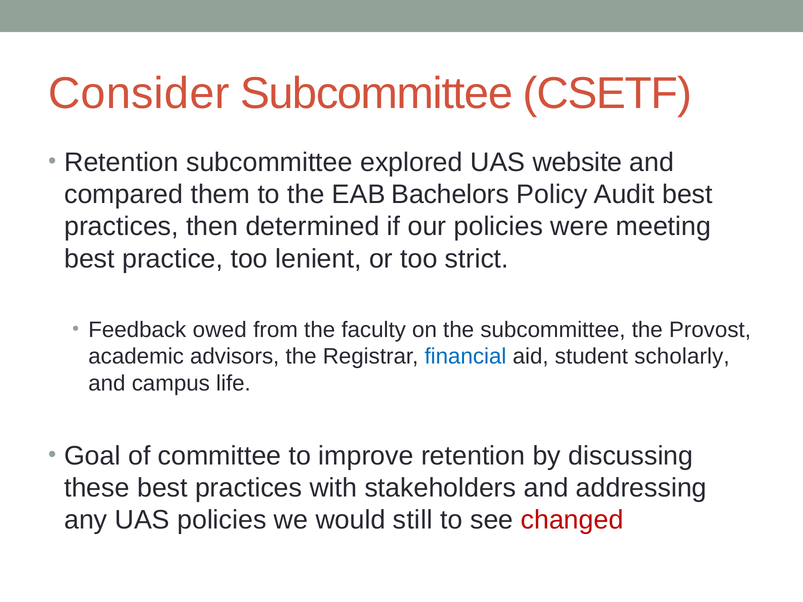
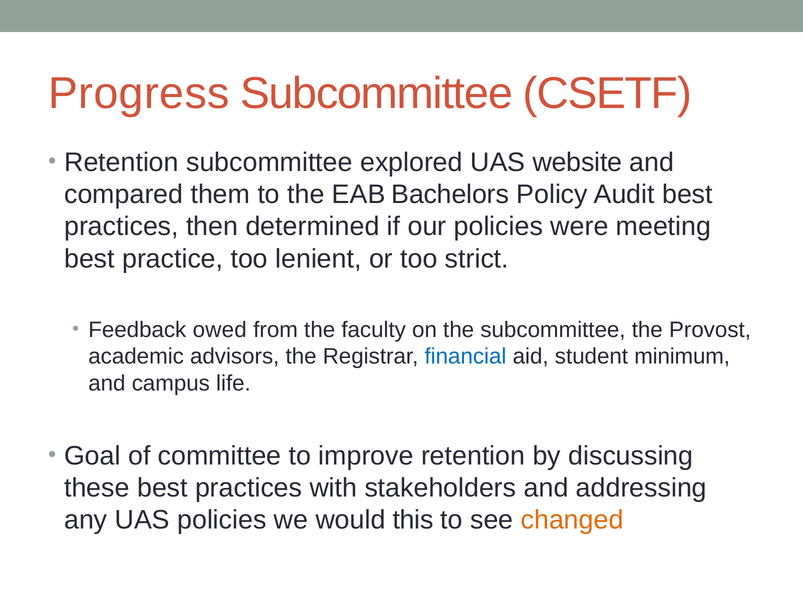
Consider: Consider -> Progress
scholarly: scholarly -> minimum
still: still -> this
changed colour: red -> orange
